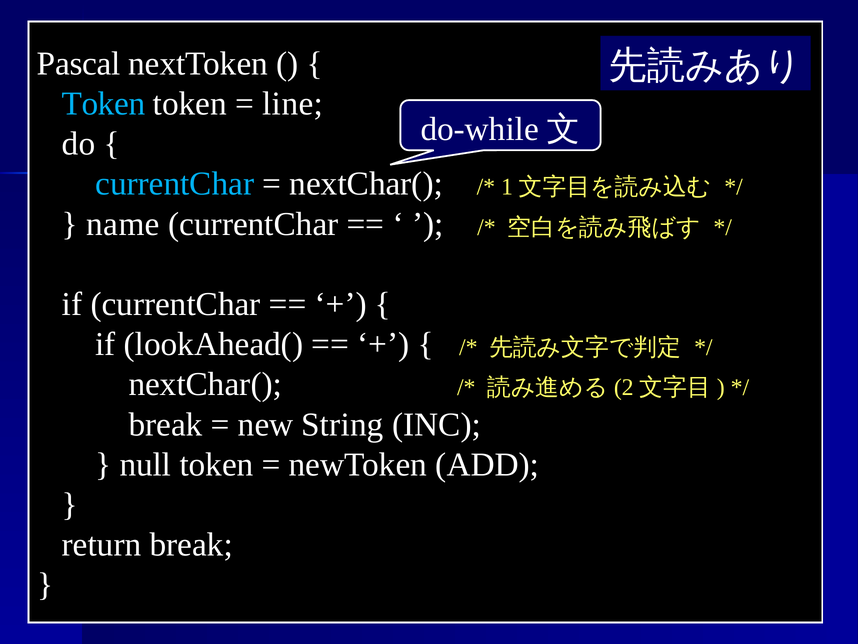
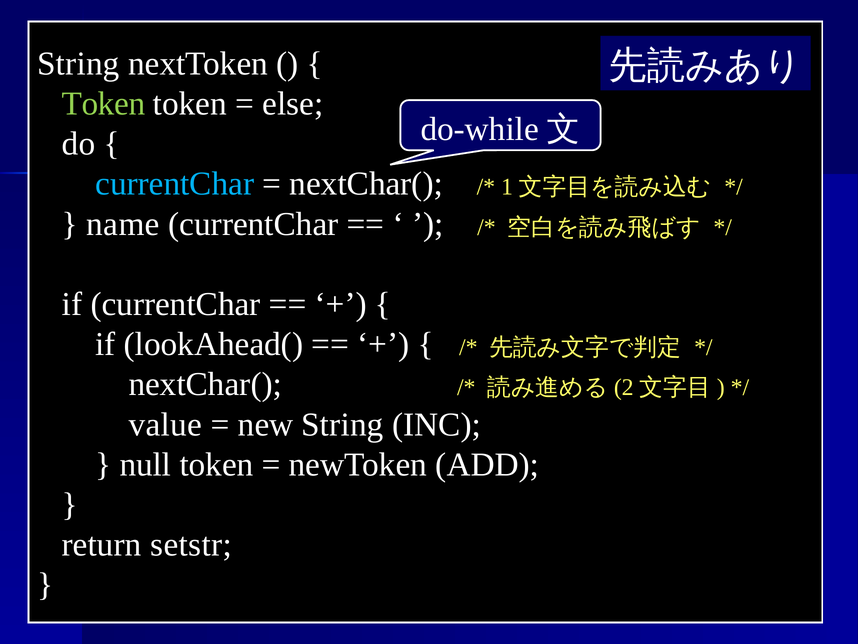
Pascal at (79, 64): Pascal -> String
Token at (103, 104) colour: light blue -> light green
line: line -> else
break at (166, 424): break -> value
return break: break -> setstr
